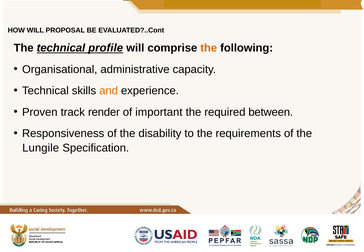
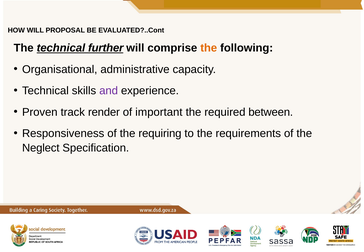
profile: profile -> further
and colour: orange -> purple
disability: disability -> requiring
Lungile: Lungile -> Neglect
